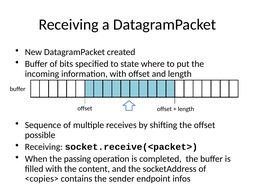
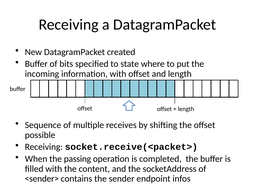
<copies>: <copies> -> <sender>
